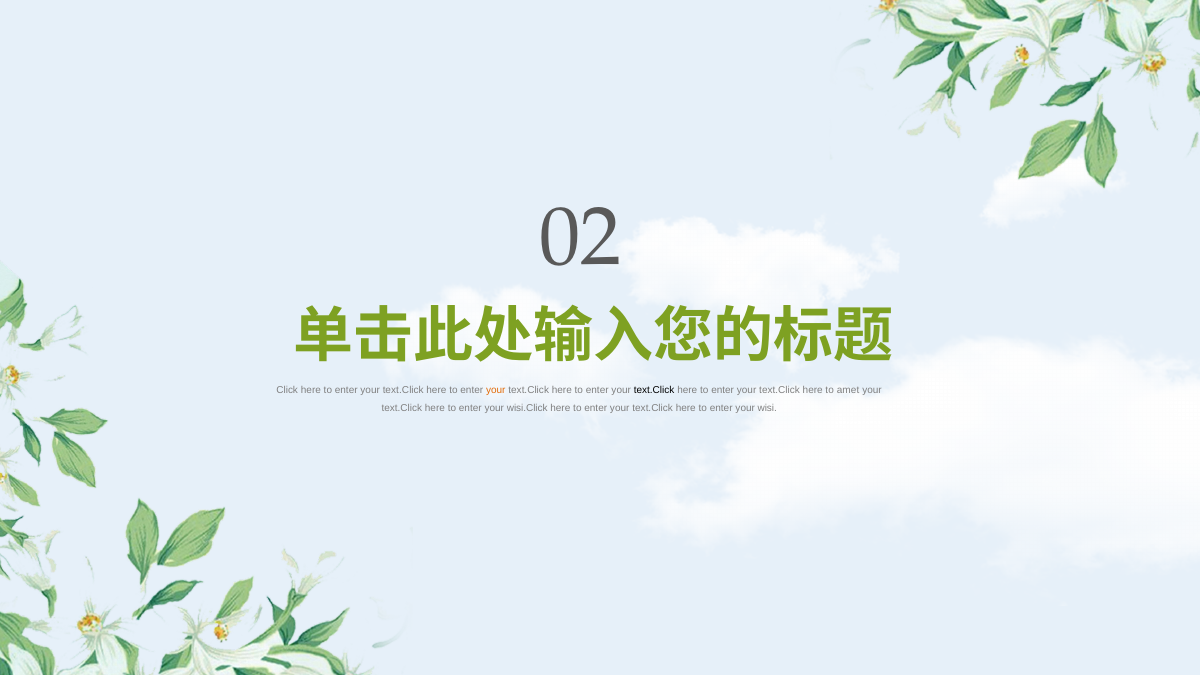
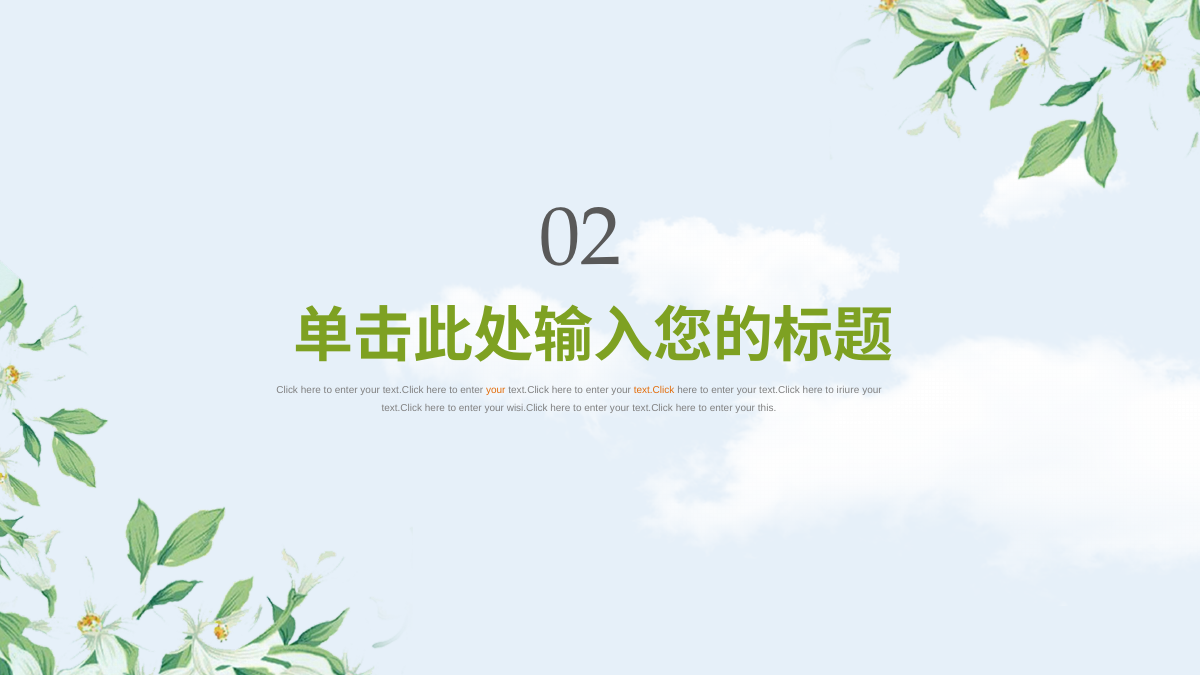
text.Click at (654, 390) colour: black -> orange
amet: amet -> iriure
wisi: wisi -> this
